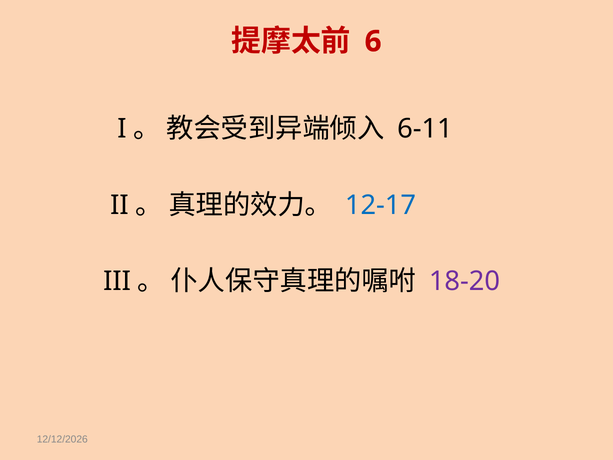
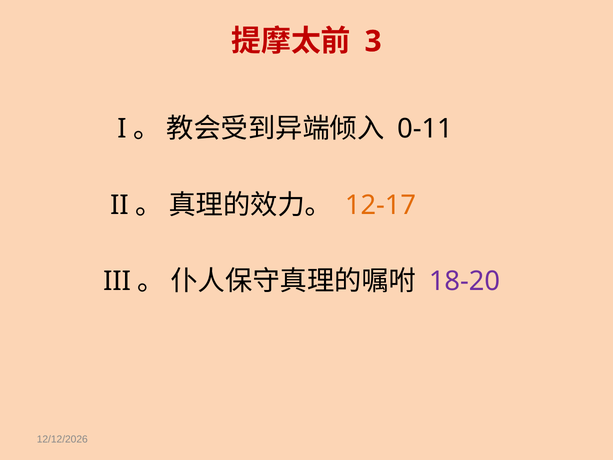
6: 6 -> 3
6-11: 6-11 -> 0-11
12-17 colour: blue -> orange
